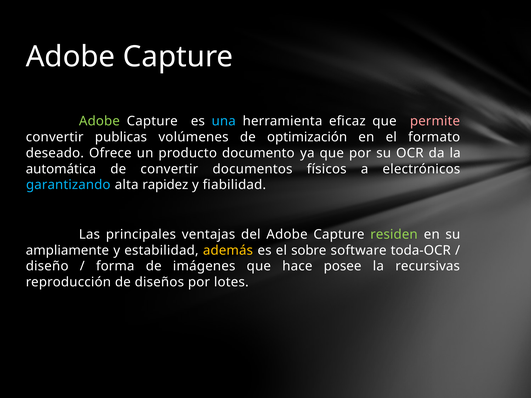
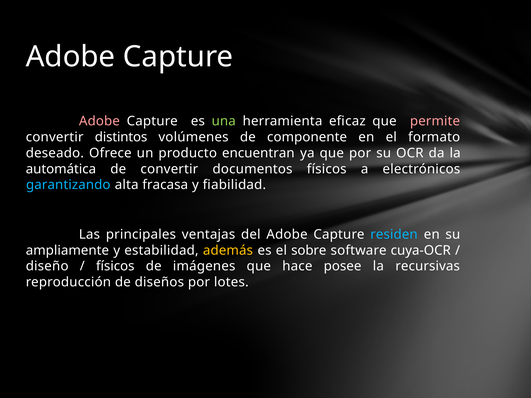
Adobe at (99, 121) colour: light green -> pink
una colour: light blue -> light green
publicas: publicas -> distintos
optimización: optimización -> componente
documento: documento -> encuentran
rapidez: rapidez -> fracasa
residen colour: light green -> light blue
toda-OCR: toda-OCR -> cuya-OCR
forma at (115, 266): forma -> físicos
